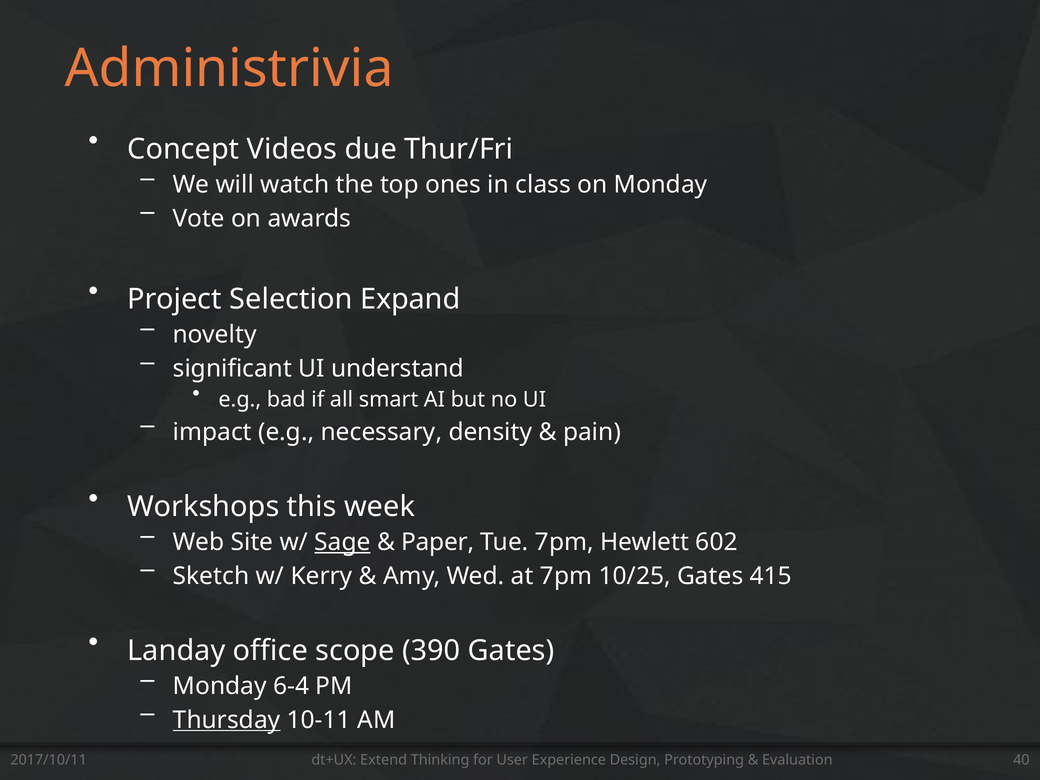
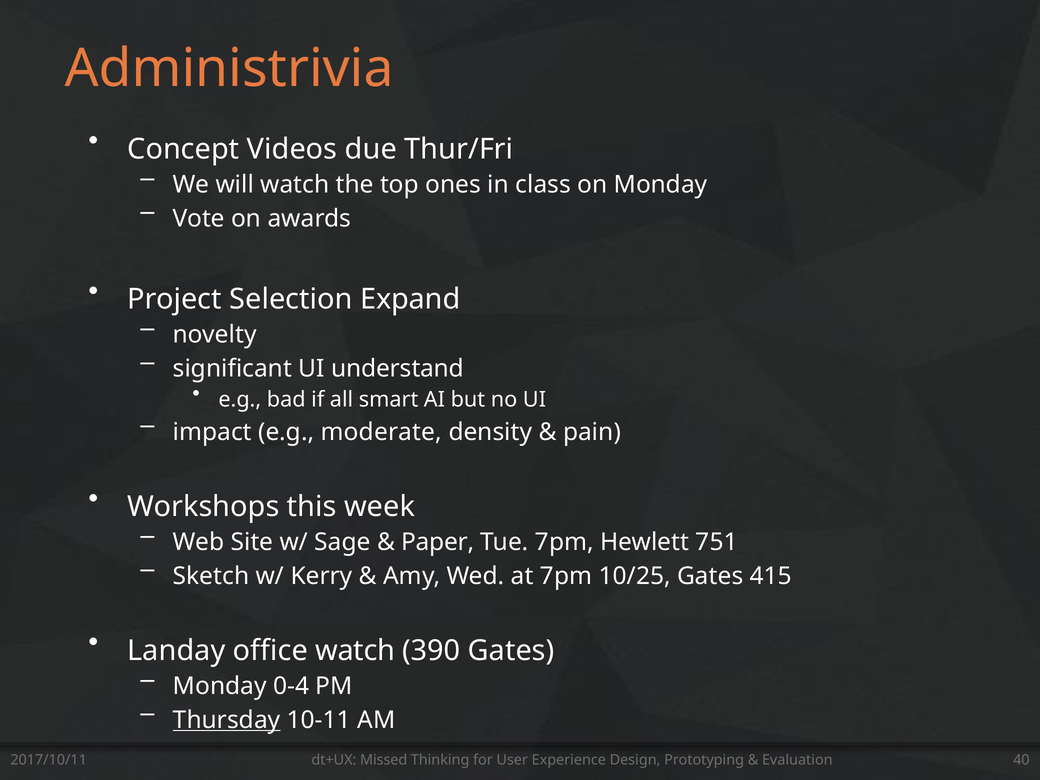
necessary: necessary -> moderate
Sage underline: present -> none
602: 602 -> 751
office scope: scope -> watch
6-4: 6-4 -> 0-4
Extend: Extend -> Missed
